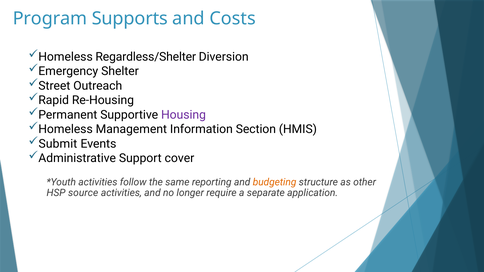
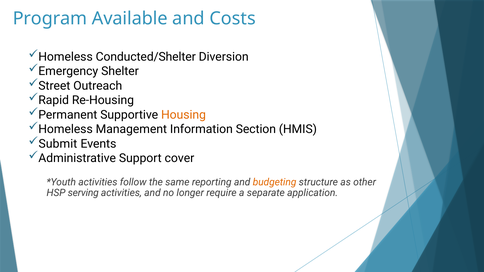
Supports: Supports -> Available
Regardless/Shelter: Regardless/Shelter -> Conducted/Shelter
Housing colour: purple -> orange
source: source -> serving
